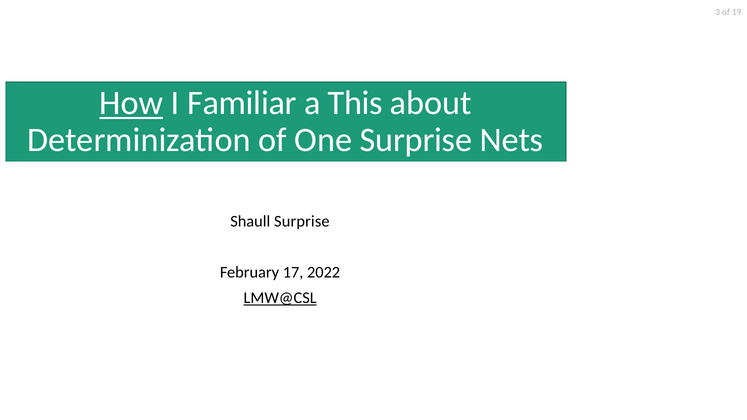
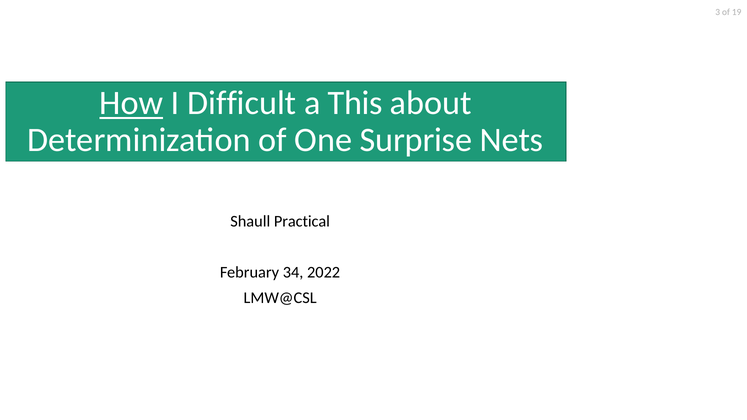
Familiar: Familiar -> Difficult
Shaull Surprise: Surprise -> Practical
17: 17 -> 34
LMW@CSL underline: present -> none
